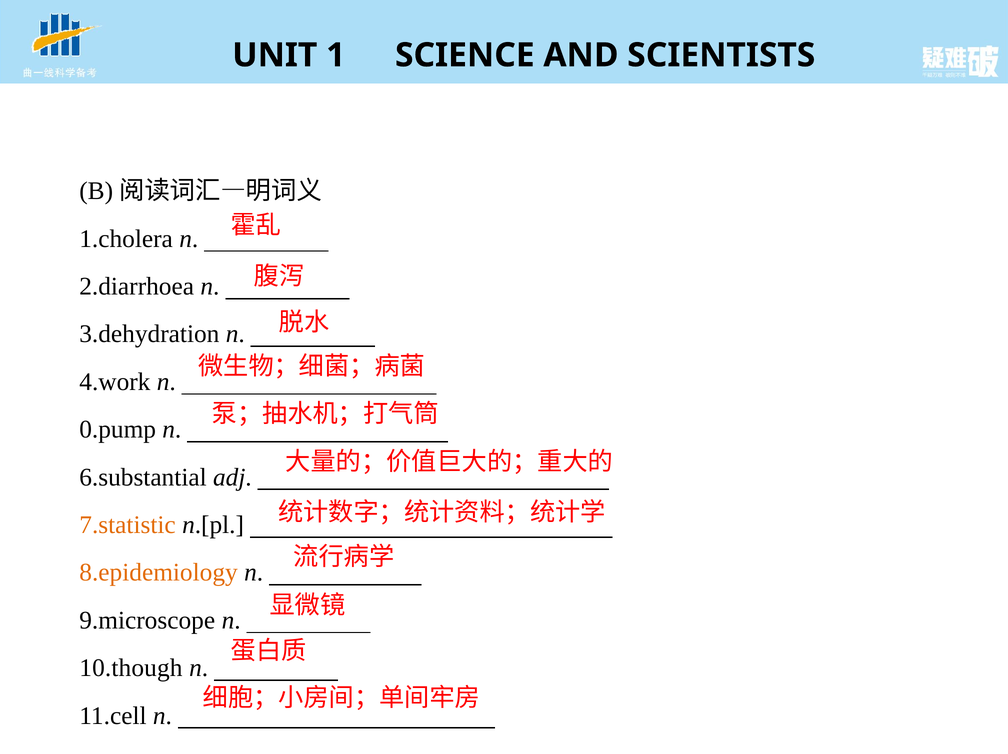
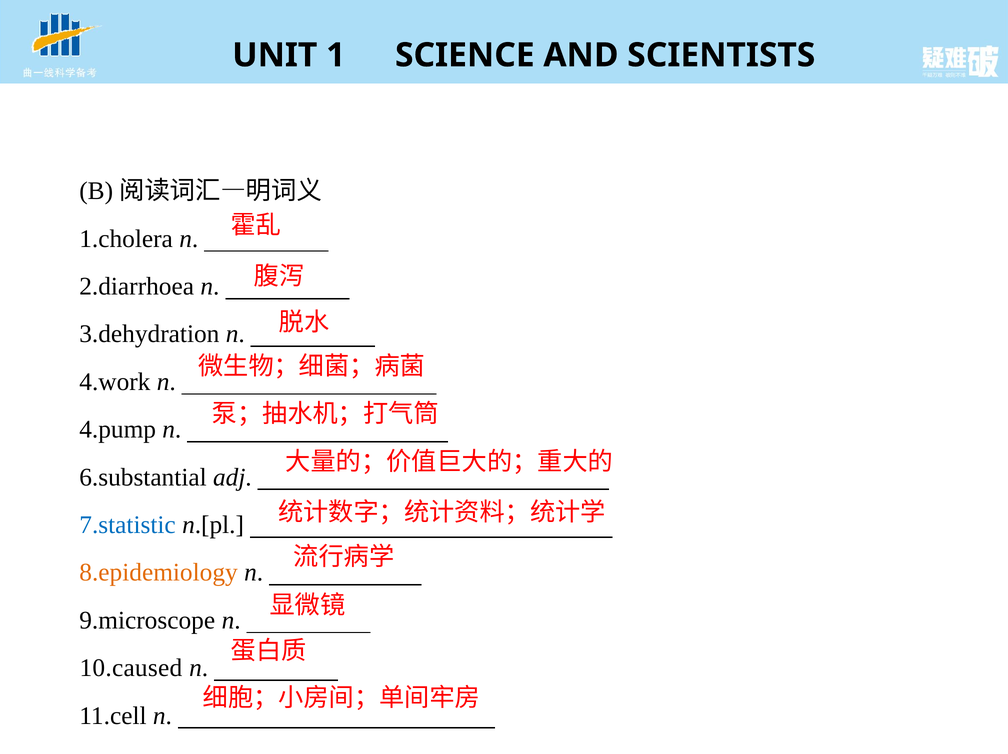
0.pump: 0.pump -> 4.pump
7.statistic colour: orange -> blue
10.though: 10.though -> 10.caused
